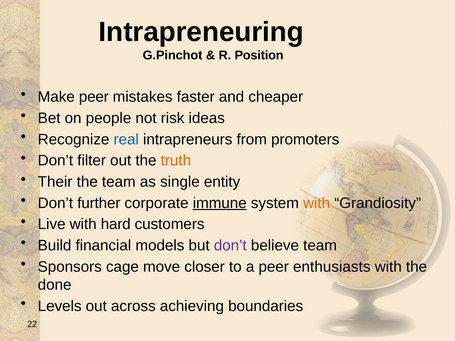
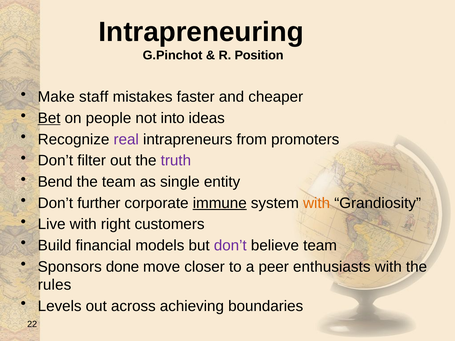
Make peer: peer -> staff
Bet underline: none -> present
risk: risk -> into
real colour: blue -> purple
truth colour: orange -> purple
Their: Their -> Bend
hard: hard -> right
cage: cage -> done
done: done -> rules
